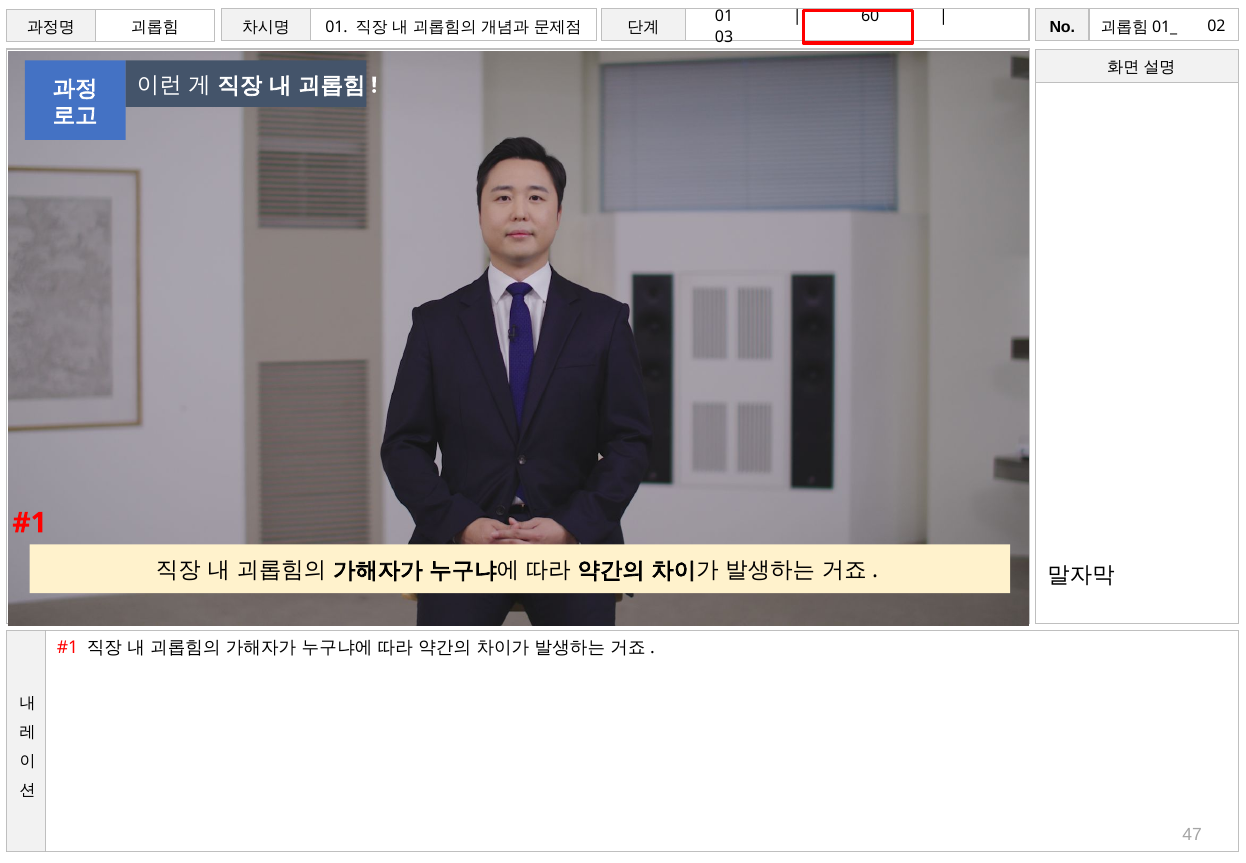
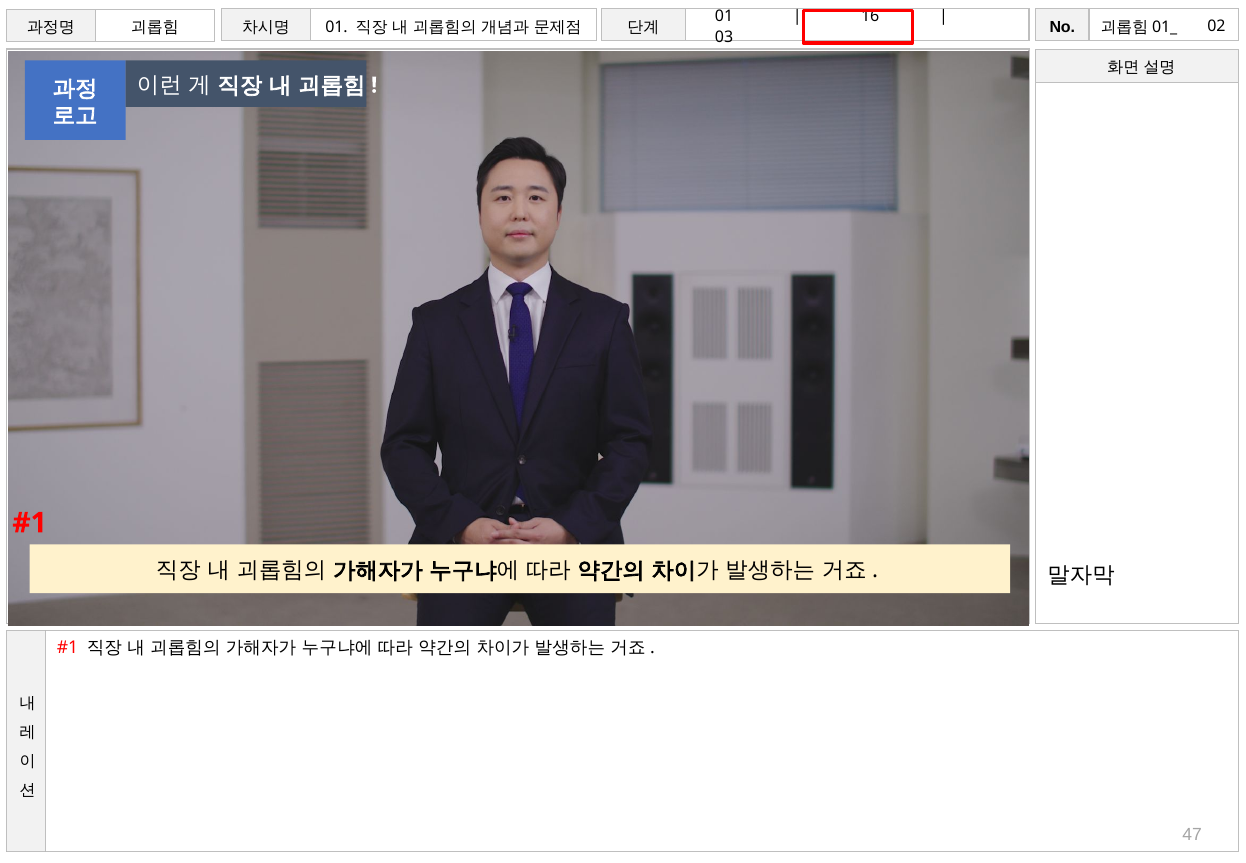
60: 60 -> 16
